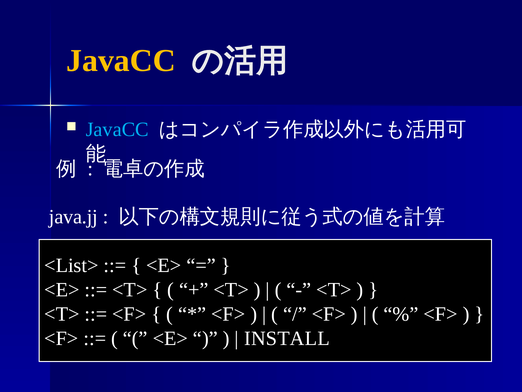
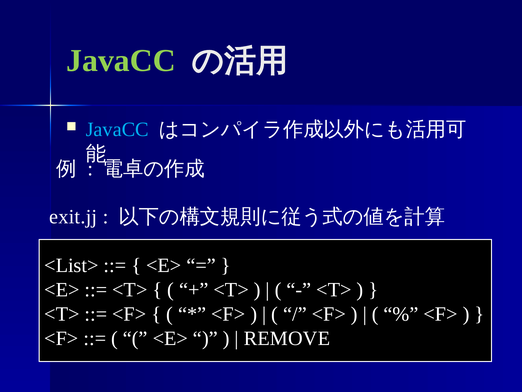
JavaCC at (121, 60) colour: yellow -> light green
java.jj: java.jj -> exit.jj
INSTALL: INSTALL -> REMOVE
